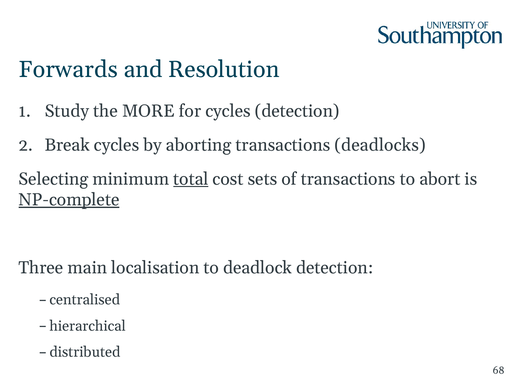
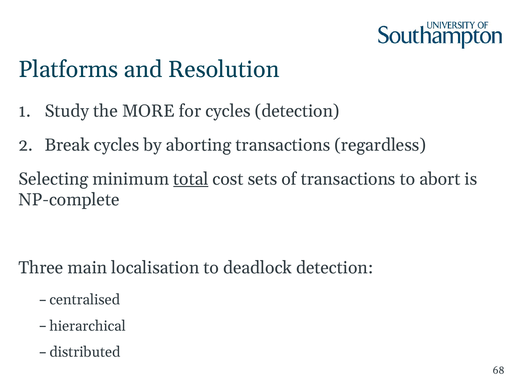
Forwards: Forwards -> Platforms
deadlocks: deadlocks -> regardless
NP-complete underline: present -> none
